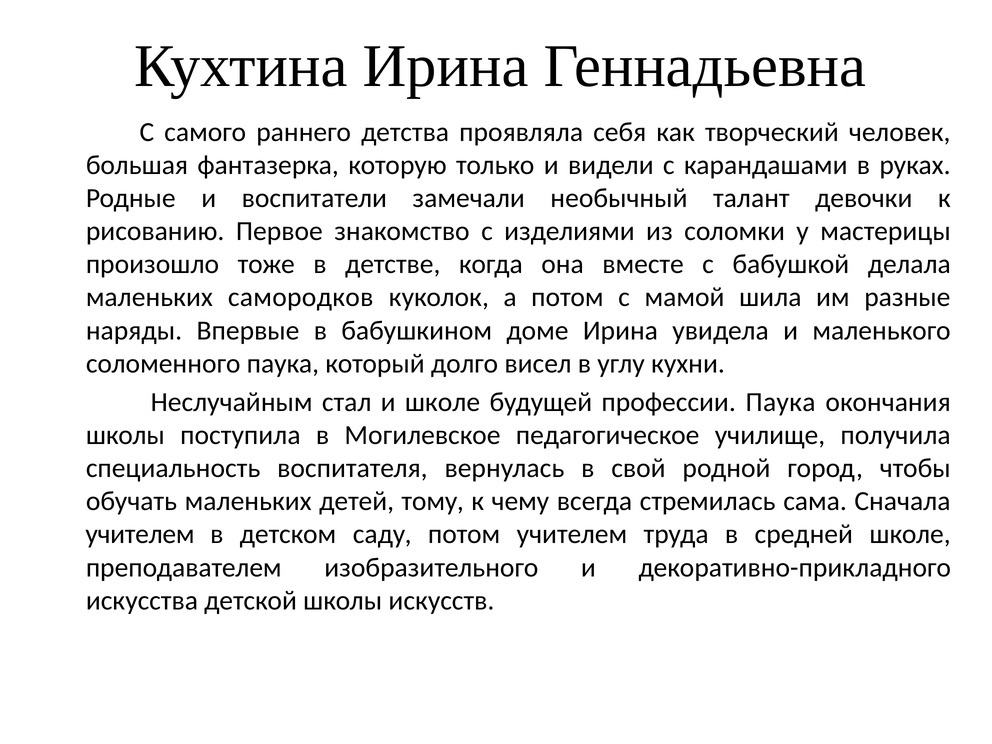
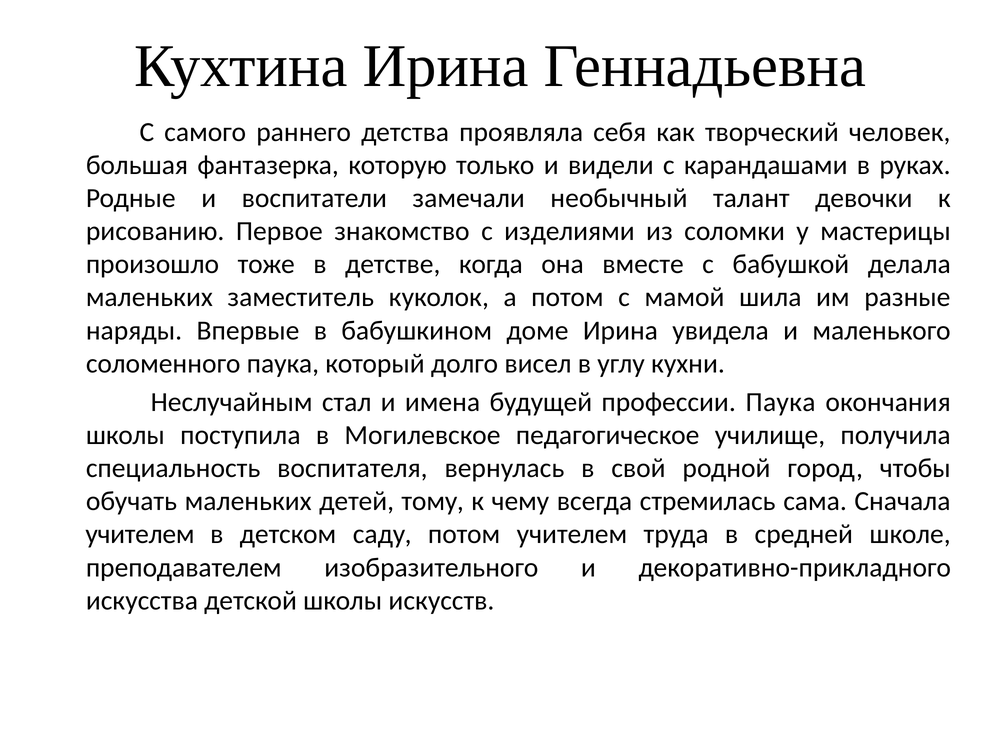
самородков: самородков -> заместитель
и школе: школе -> имена
